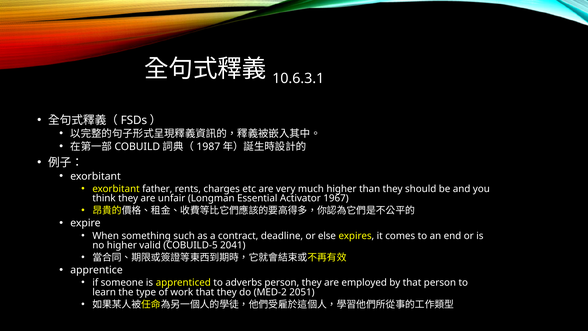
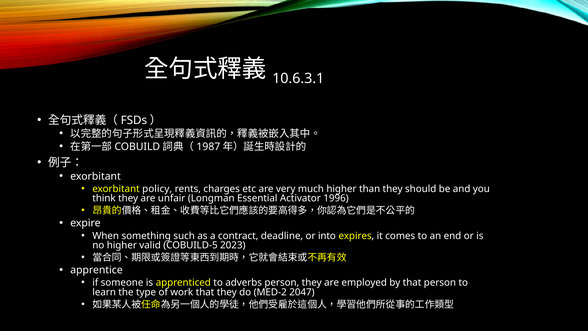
father: father -> policy
1967: 1967 -> 1996
else: else -> into
2041: 2041 -> 2023
2051: 2051 -> 2047
